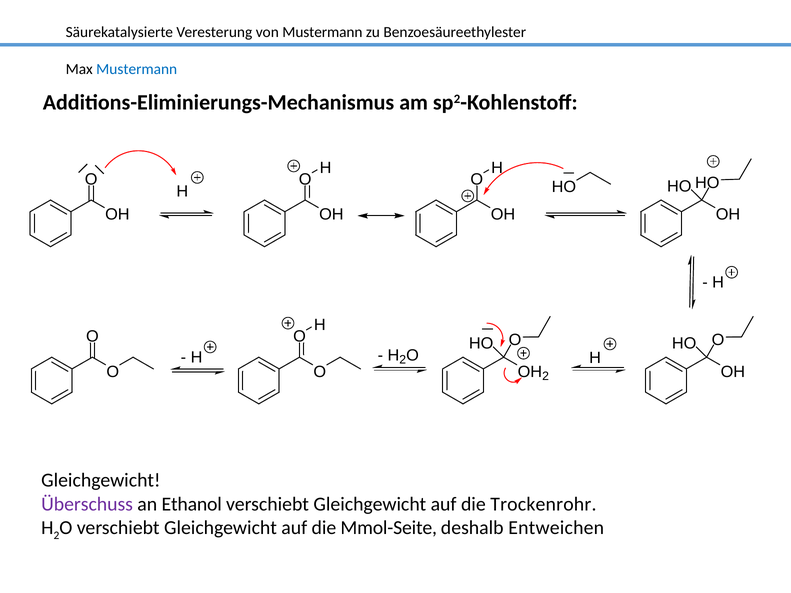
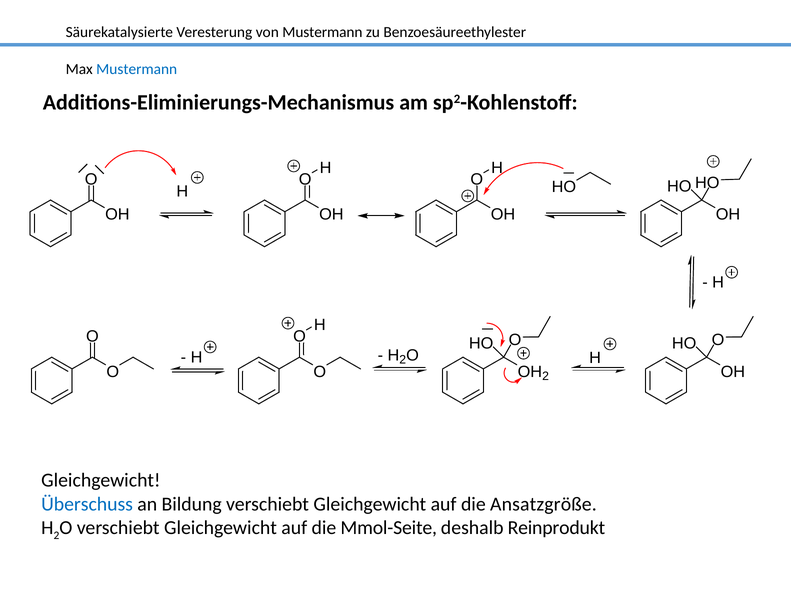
Überschuss colour: purple -> blue
Ethanol: Ethanol -> Bildung
Trockenrohr: Trockenrohr -> Ansatzgröße
Entweichen: Entweichen -> Reinprodukt
